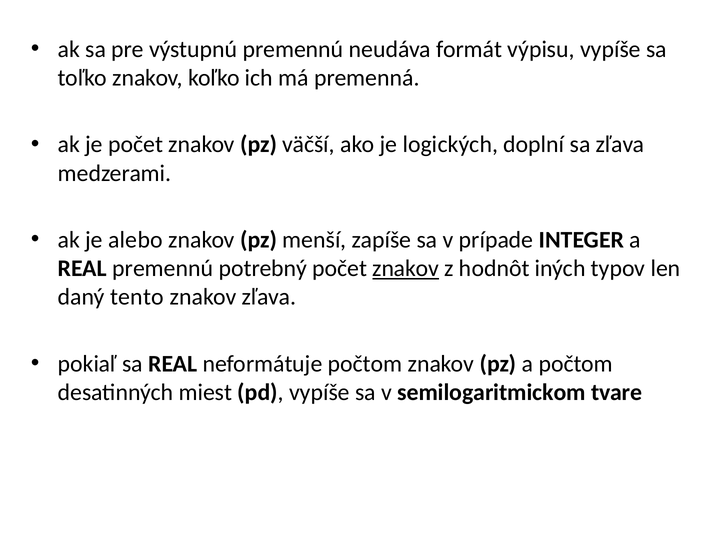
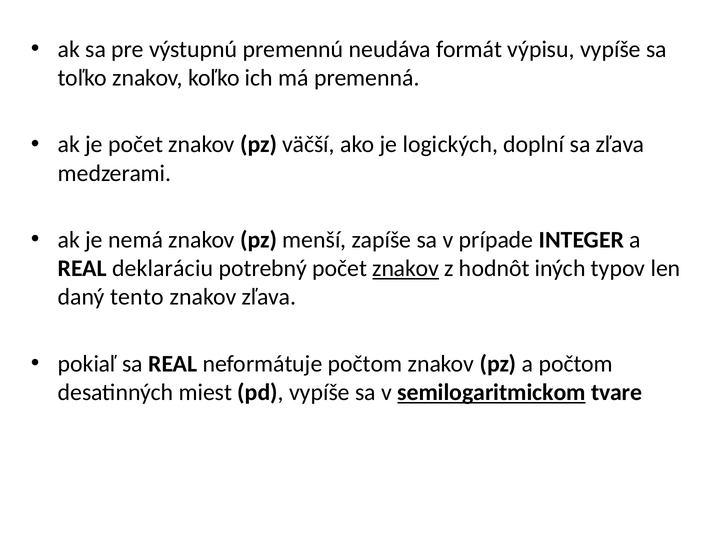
alebo: alebo -> nemá
REAL premennú: premennú -> deklaráciu
semilogaritmickom underline: none -> present
